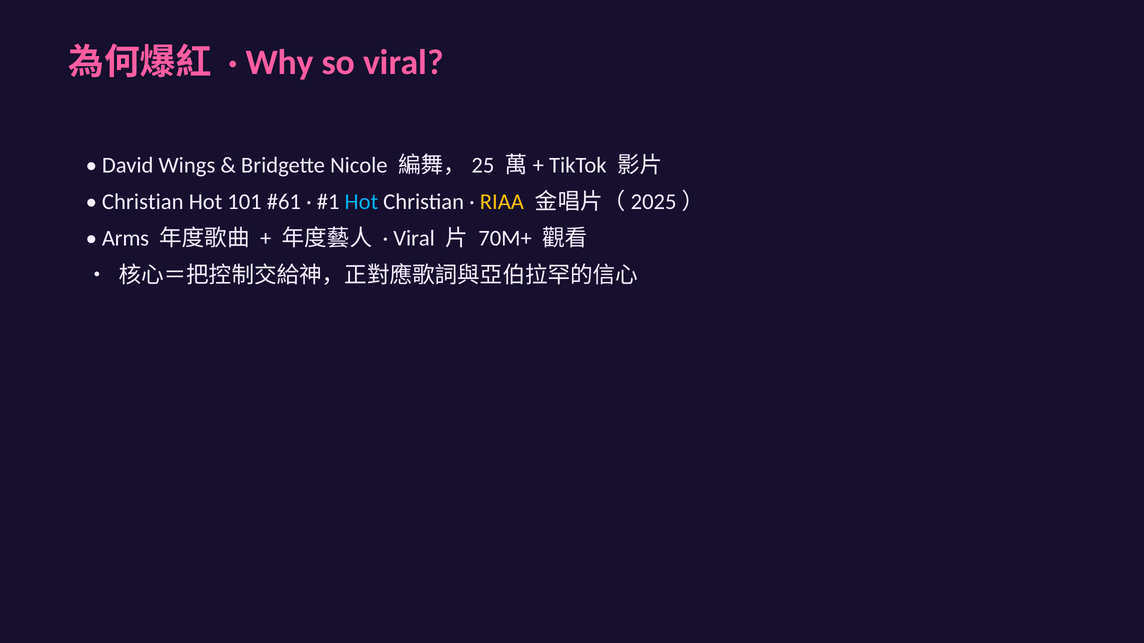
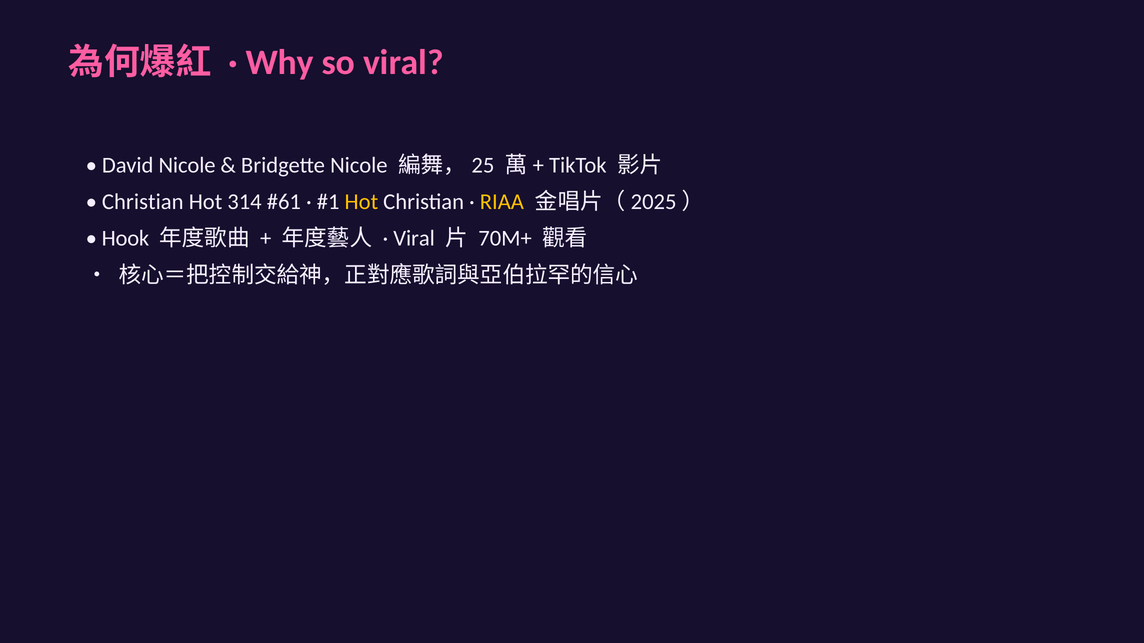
David Wings: Wings -> Nicole
101: 101 -> 314
Hot at (361, 202) colour: light blue -> yellow
Arms: Arms -> Hook
